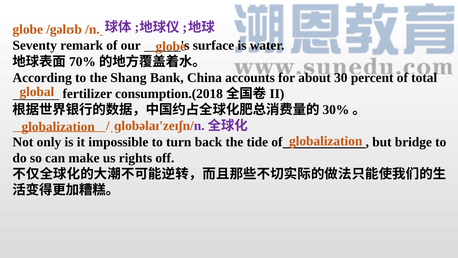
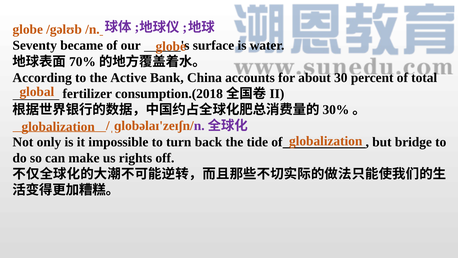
remark: remark -> became
Shang: Shang -> Active
